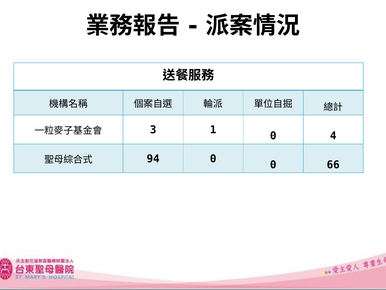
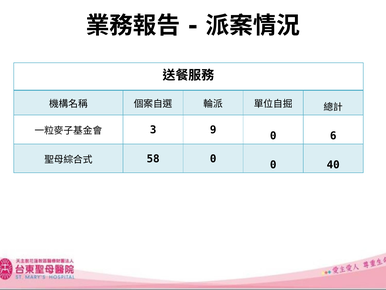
1: 1 -> 9
4: 4 -> 6
94: 94 -> 58
66: 66 -> 40
